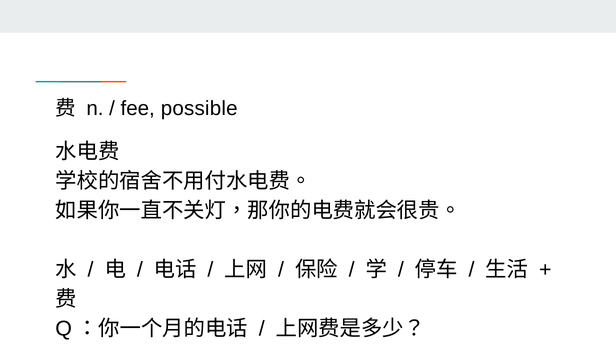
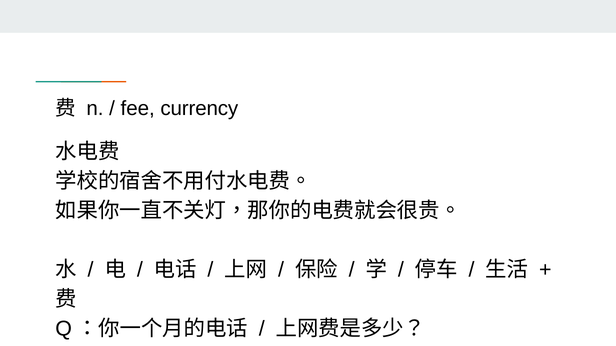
possible: possible -> currency
